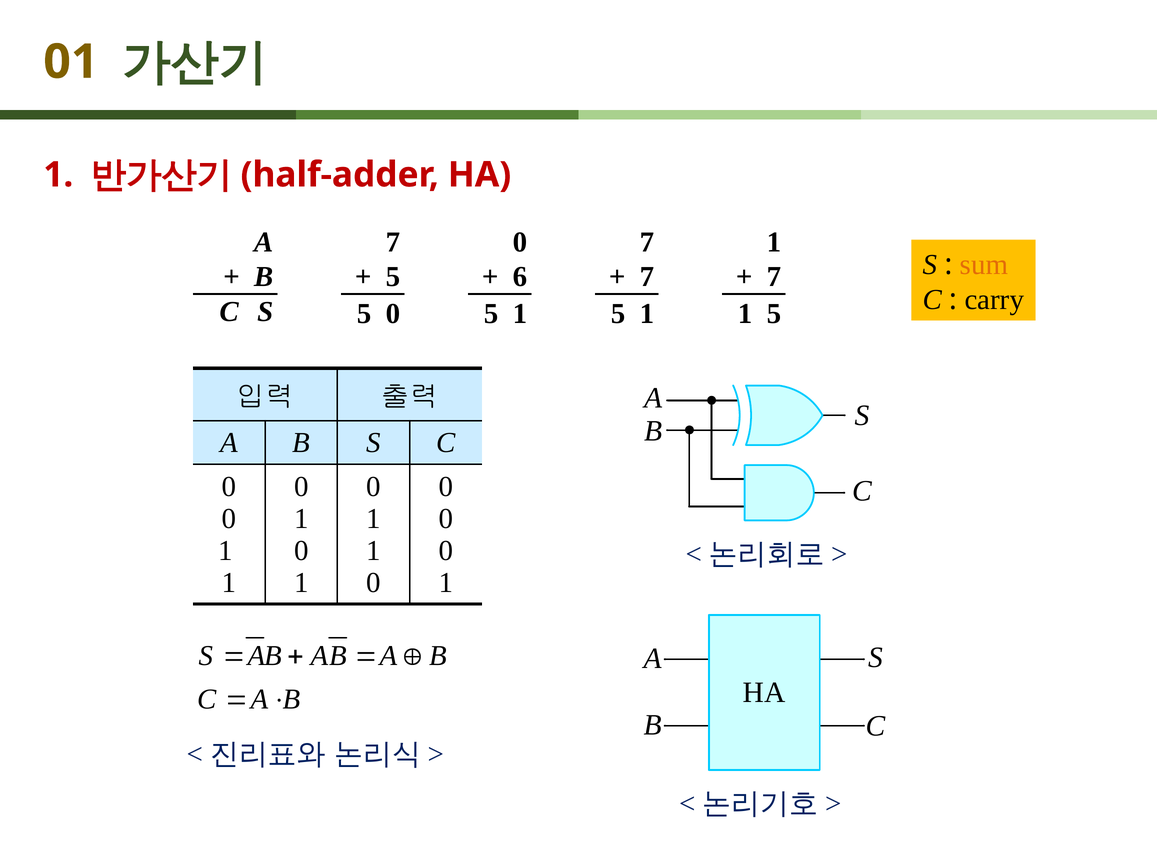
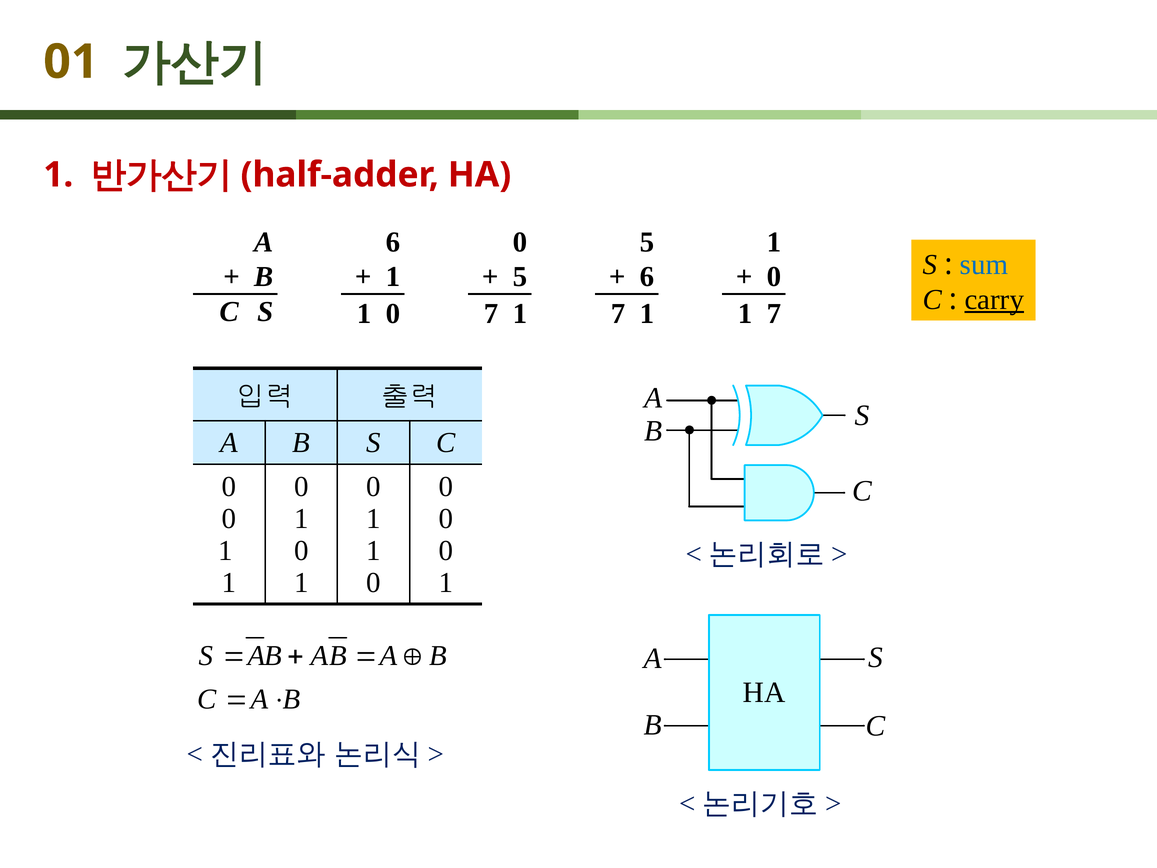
A 7: 7 -> 6
0 7: 7 -> 5
sum colour: orange -> blue
5 at (393, 277): 5 -> 1
6 at (520, 277): 6 -> 5
7 at (647, 277): 7 -> 6
7 at (774, 277): 7 -> 0
carry underline: none -> present
S 5: 5 -> 1
0 5: 5 -> 7
5 at (618, 314): 5 -> 7
1 1 5: 5 -> 7
